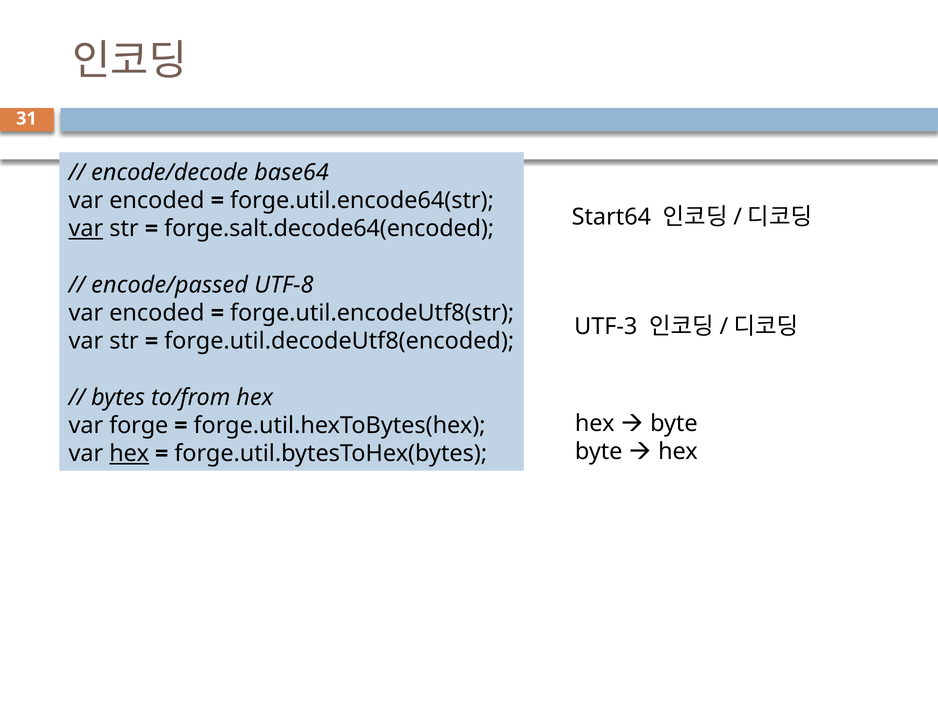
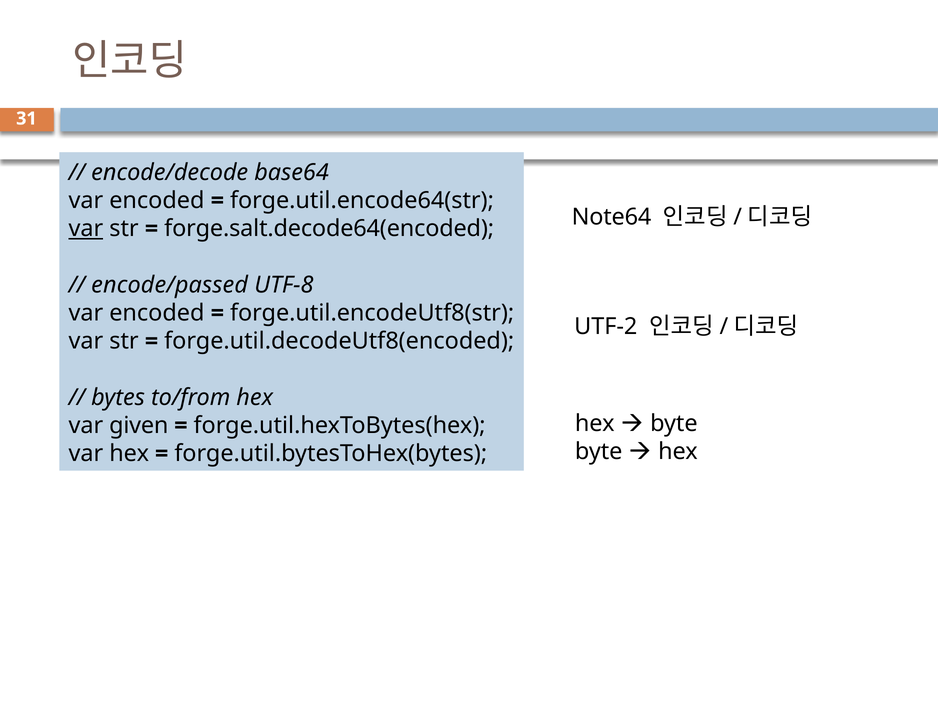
Start64: Start64 -> Note64
UTF-3: UTF-3 -> UTF-2
forge: forge -> given
hex at (129, 454) underline: present -> none
